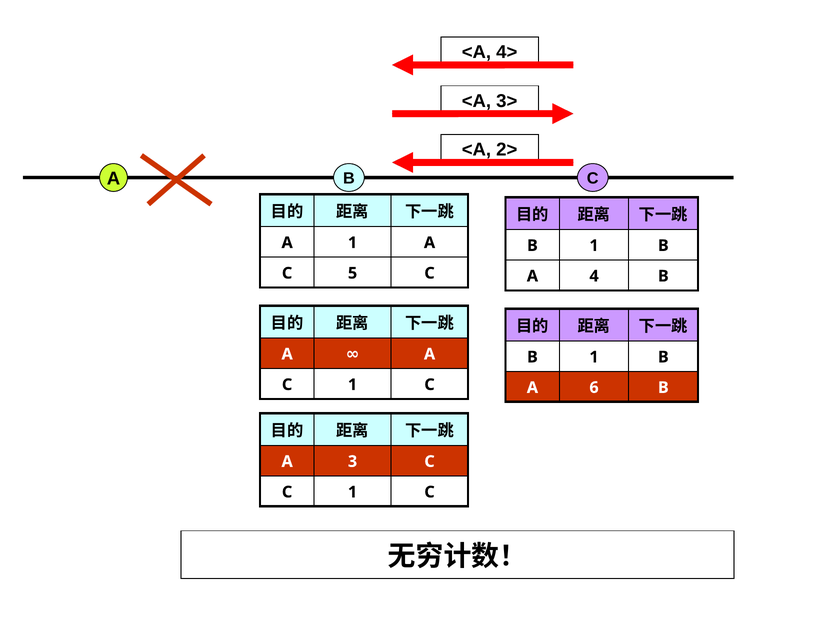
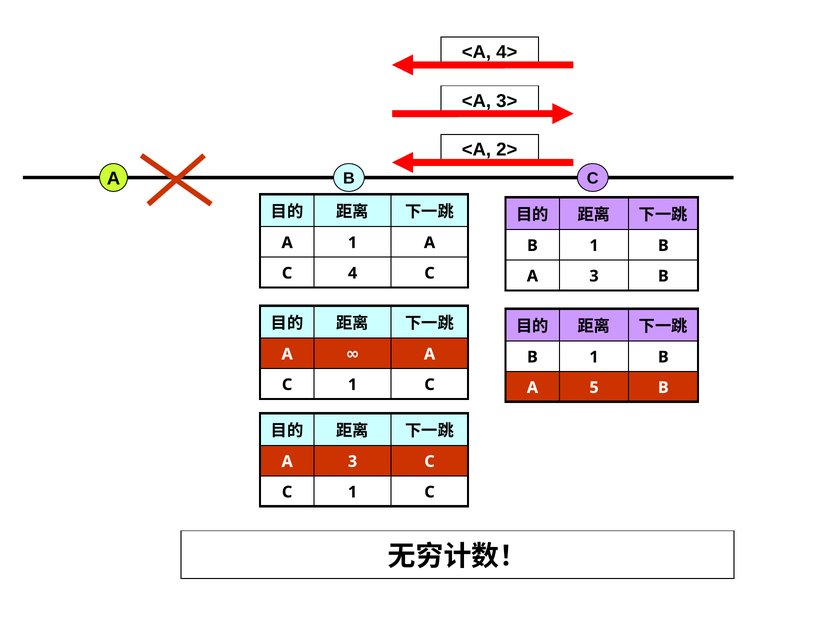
5: 5 -> 4
4 at (594, 276): 4 -> 3
6: 6 -> 5
